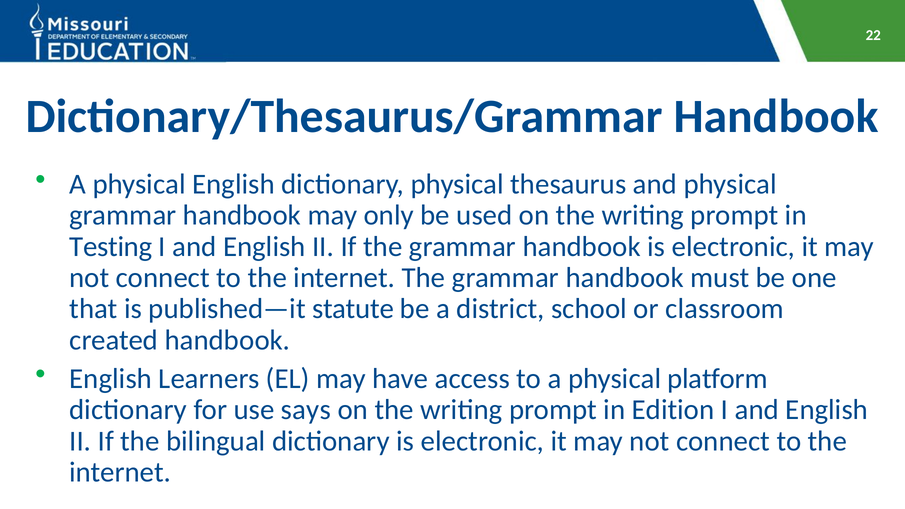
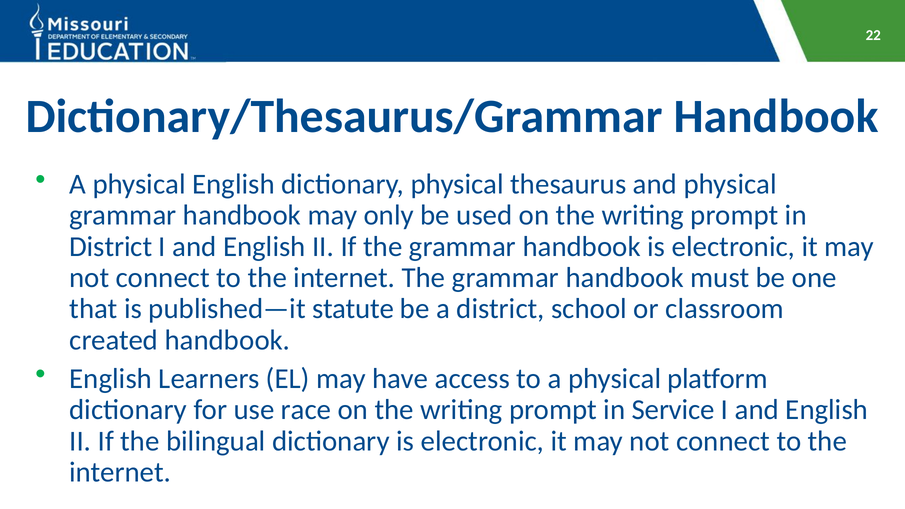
Testing at (111, 247): Testing -> District
says: says -> race
Edition: Edition -> Service
